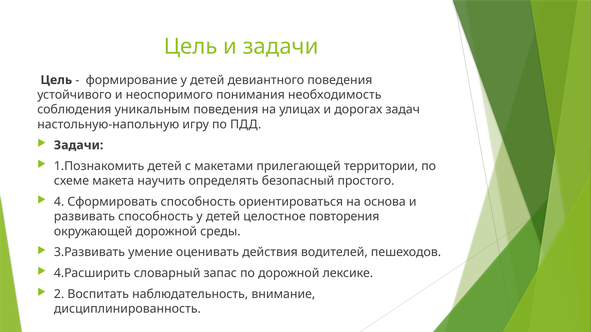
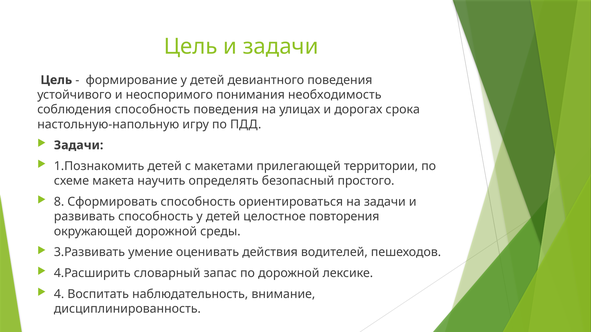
соблюдения уникальным: уникальным -> способность
задач: задач -> срока
4: 4 -> 8
на основа: основа -> задачи
2: 2 -> 4
